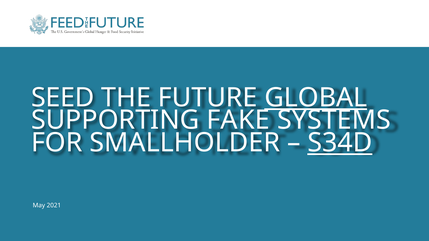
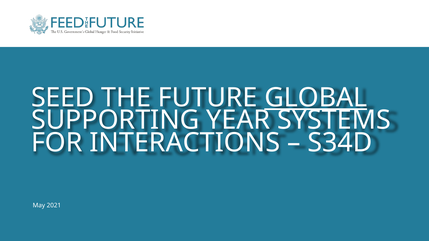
FAKE: FAKE -> YEAR
SMALLHOLDER: SMALLHOLDER -> INTERACTIONS
S34D underline: present -> none
